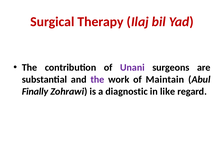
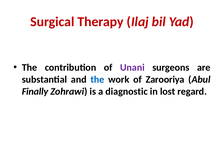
the at (97, 79) colour: purple -> blue
Maintain: Maintain -> Zarooriya
like: like -> lost
